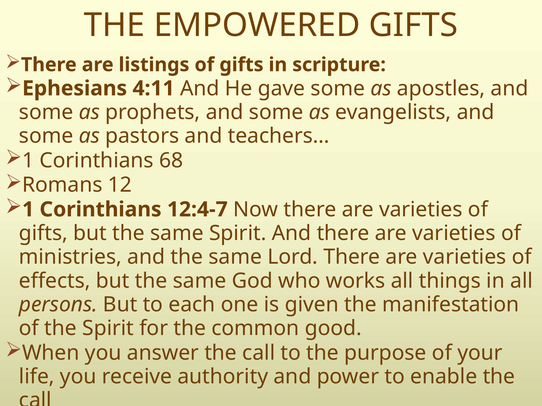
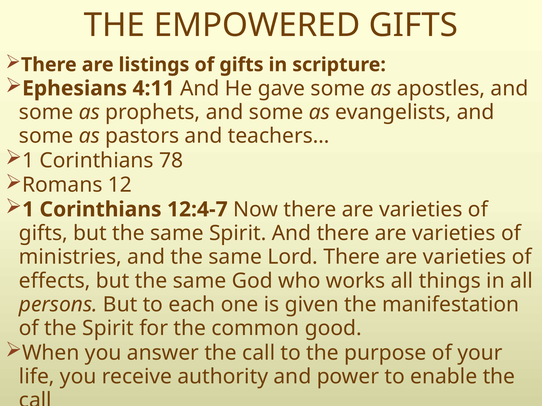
68: 68 -> 78
